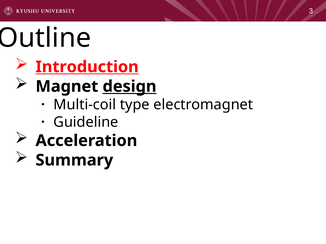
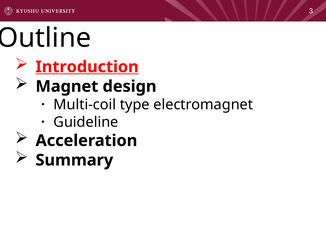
design underline: present -> none
